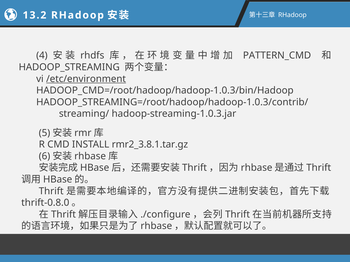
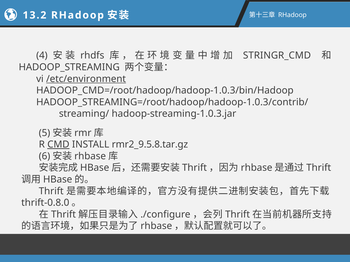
PATTERN_CMD: PATTERN_CMD -> STRINGR_CMD
CMD underline: none -> present
rmr2_3.8.1.tar.gz: rmr2_3.8.1.tar.gz -> rmr2_9.5.8.tar.gz
